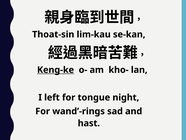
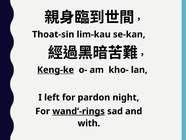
tongue: tongue -> pardon
wand’-rings underline: none -> present
hast: hast -> with
